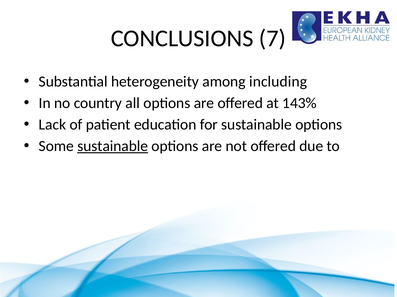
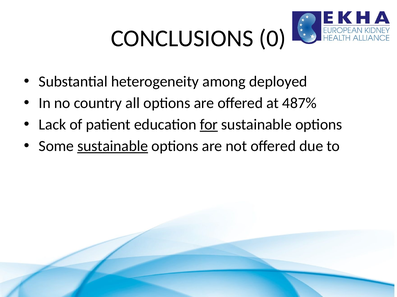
7: 7 -> 0
including: including -> deployed
143%: 143% -> 487%
for underline: none -> present
